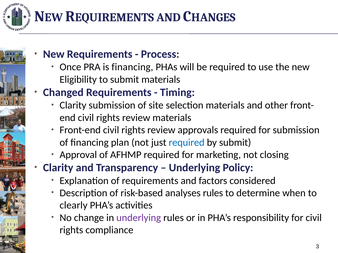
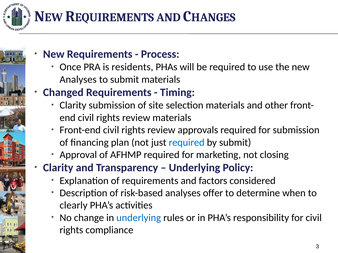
is financing: financing -> residents
Eligibility at (78, 80): Eligibility -> Analyses
analyses rules: rules -> offer
underlying at (139, 218) colour: purple -> blue
